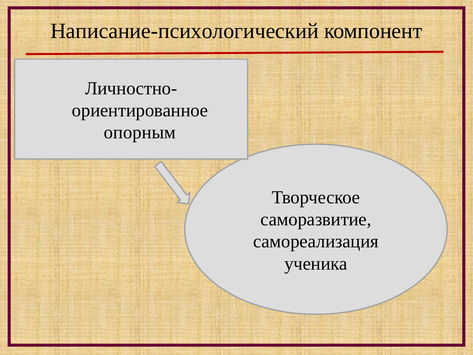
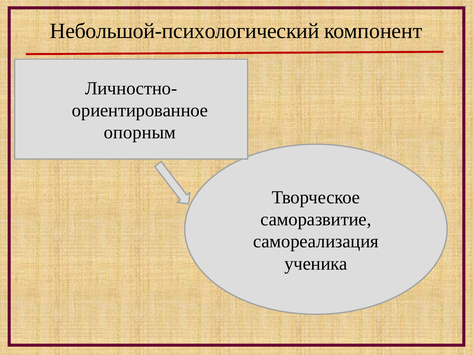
Написание-психологический: Написание-психологический -> Небольшой-психологический
